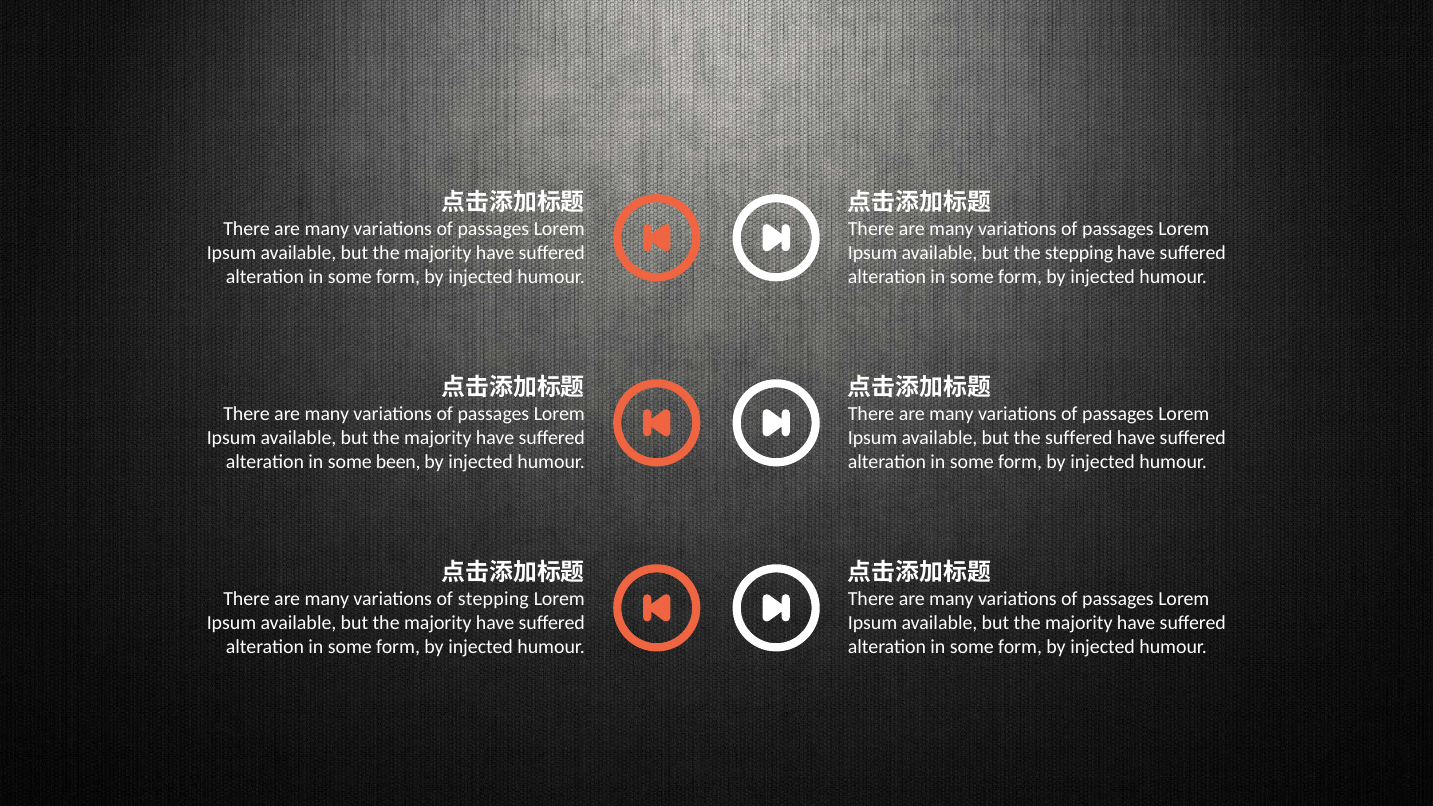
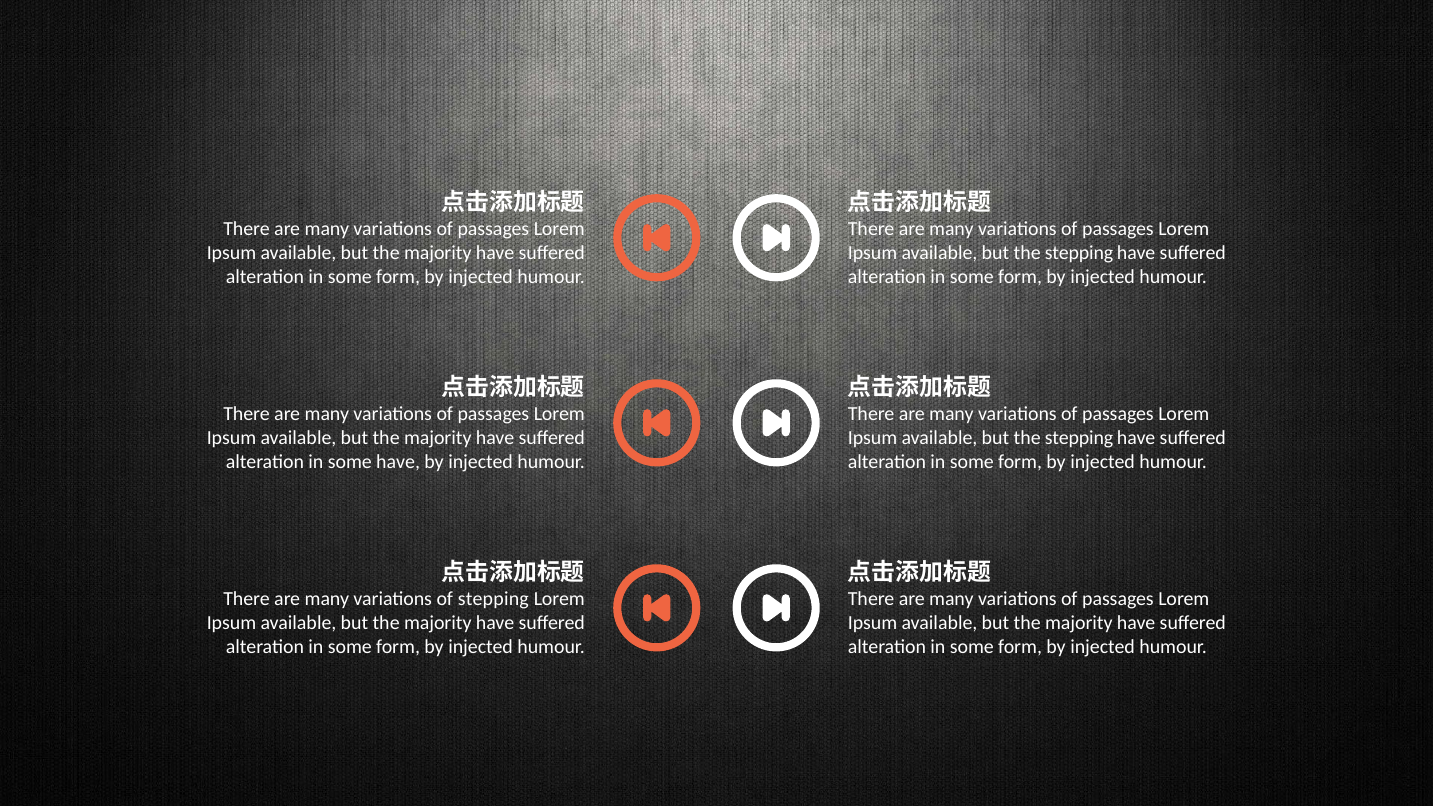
suffered at (1079, 438): suffered -> stepping
some been: been -> have
